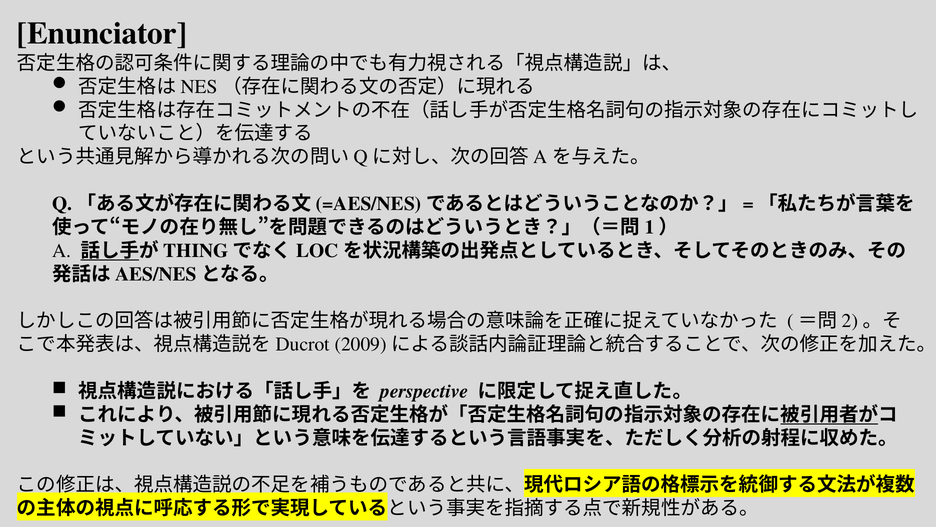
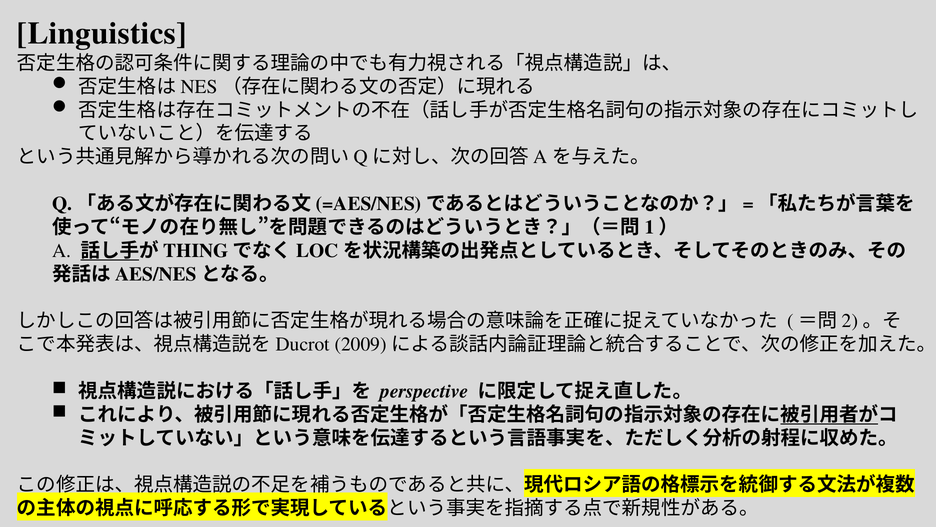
Enunciator: Enunciator -> Linguistics
